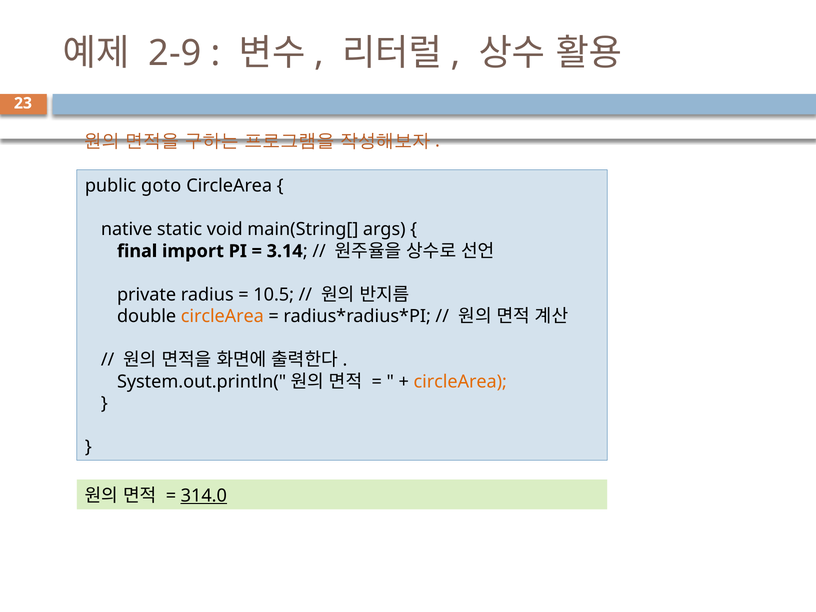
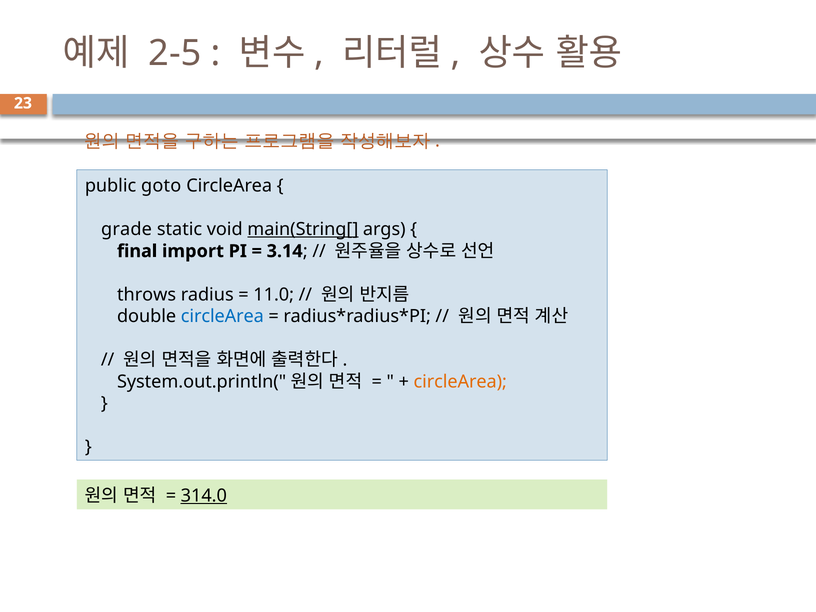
2-9: 2-9 -> 2-5
native: native -> grade
main(String[ underline: none -> present
private: private -> throws
10.5: 10.5 -> 11.0
circleArea at (222, 316) colour: orange -> blue
